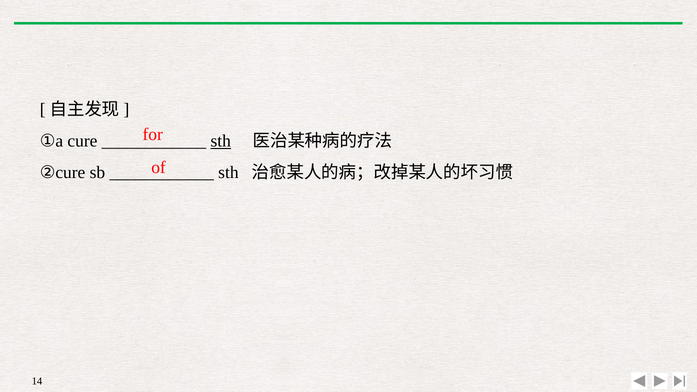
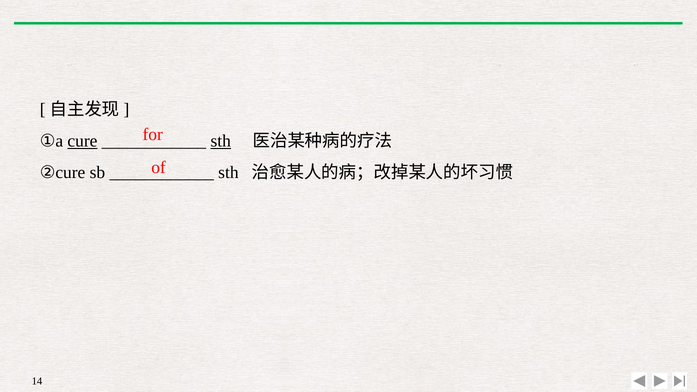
cure underline: none -> present
